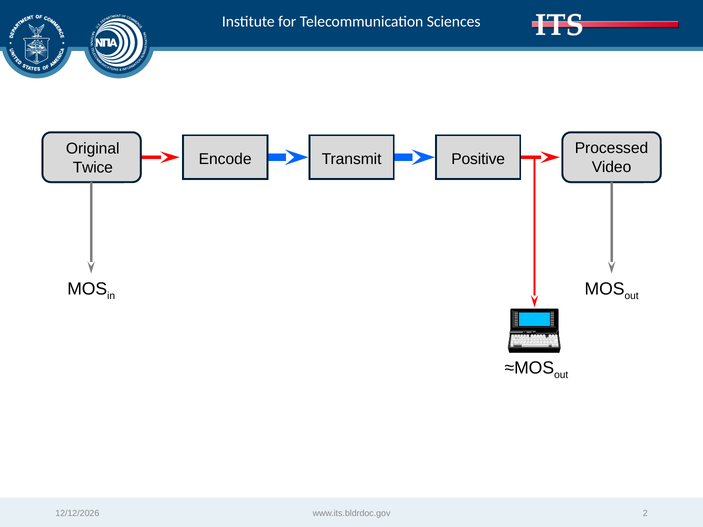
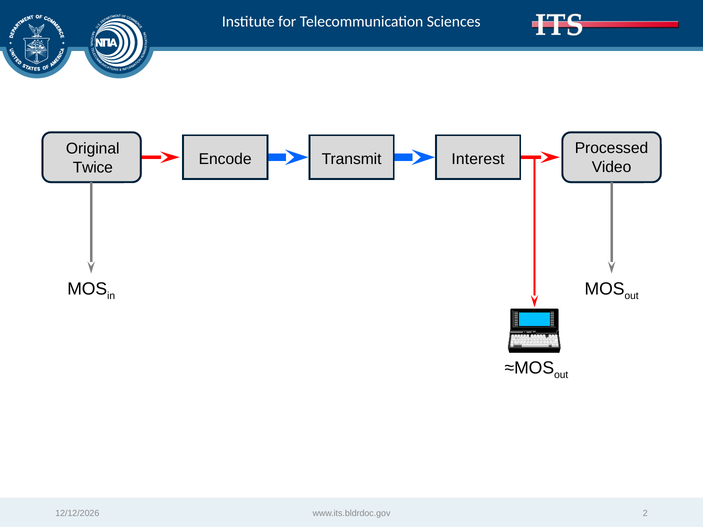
Positive: Positive -> Interest
